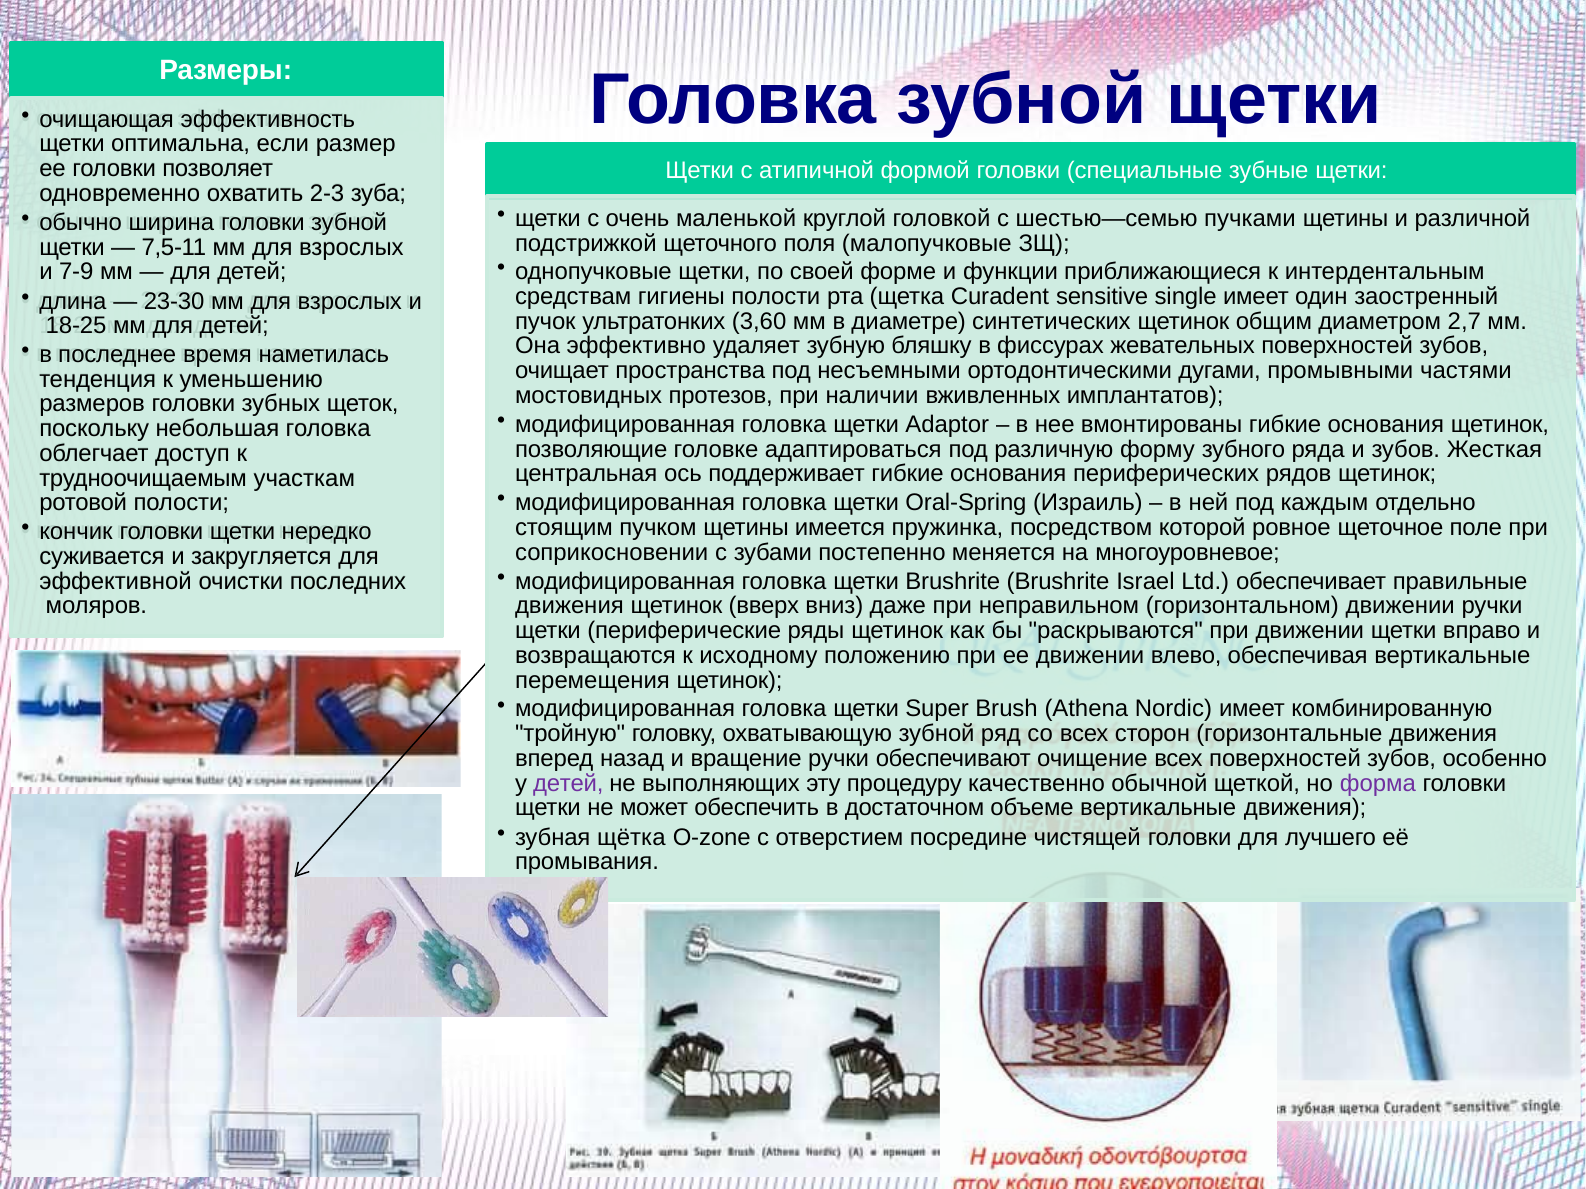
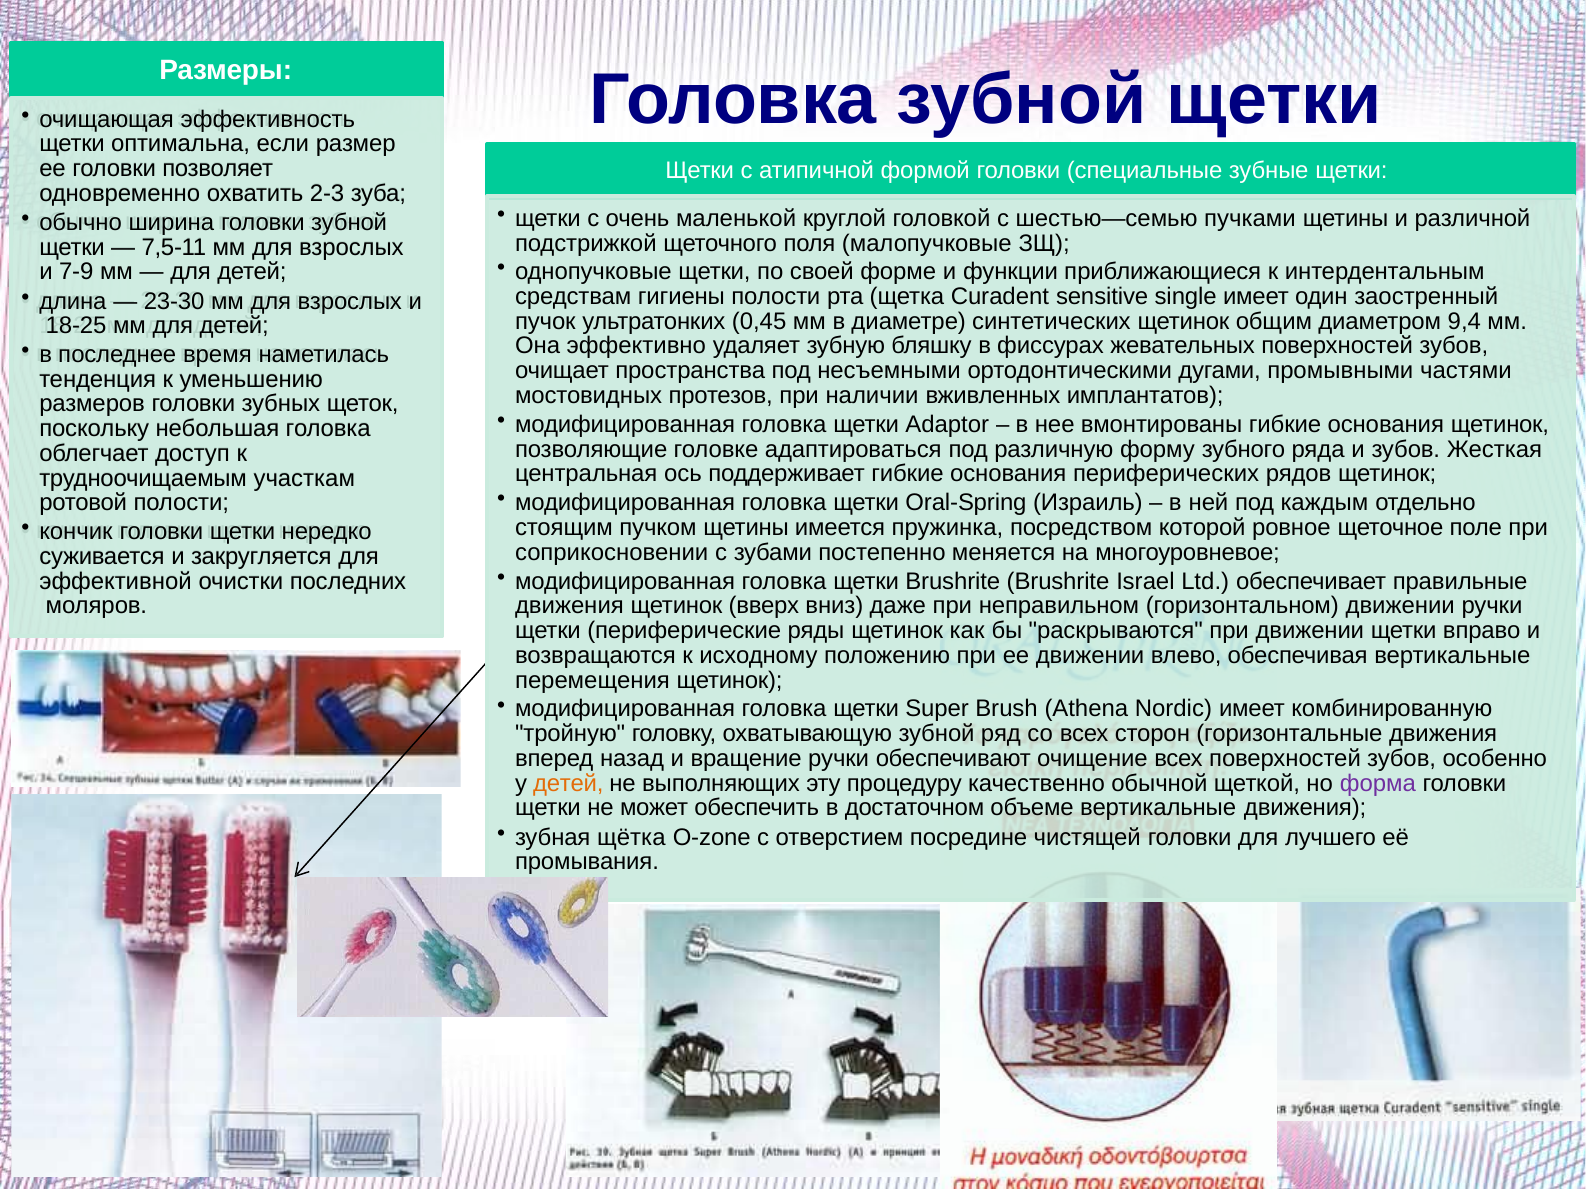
3,60: 3,60 -> 0,45
2,7: 2,7 -> 9,4
детей at (568, 784) colour: purple -> orange
